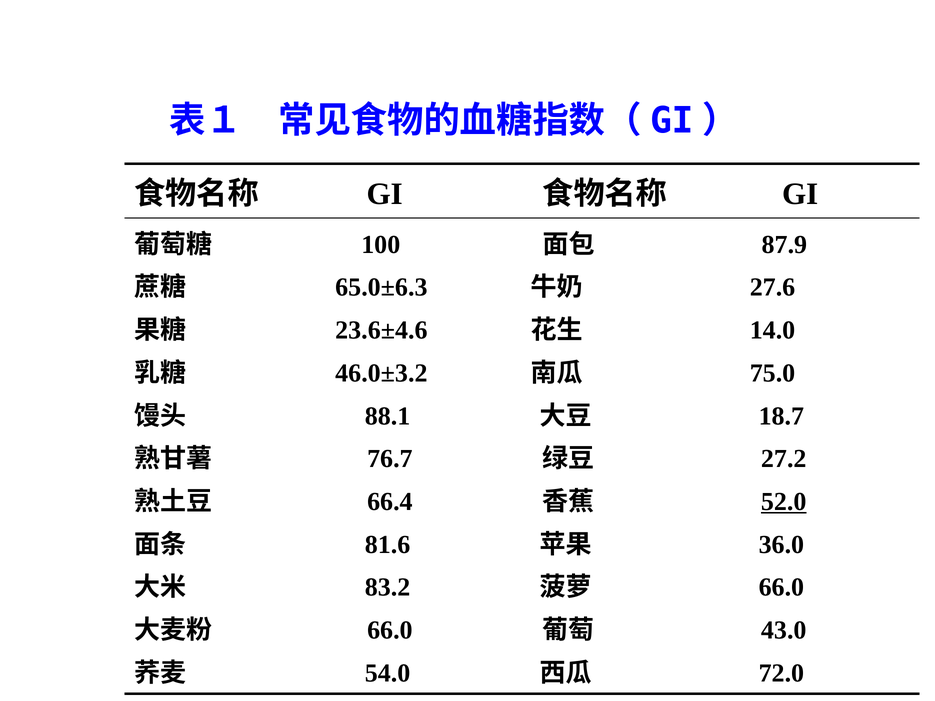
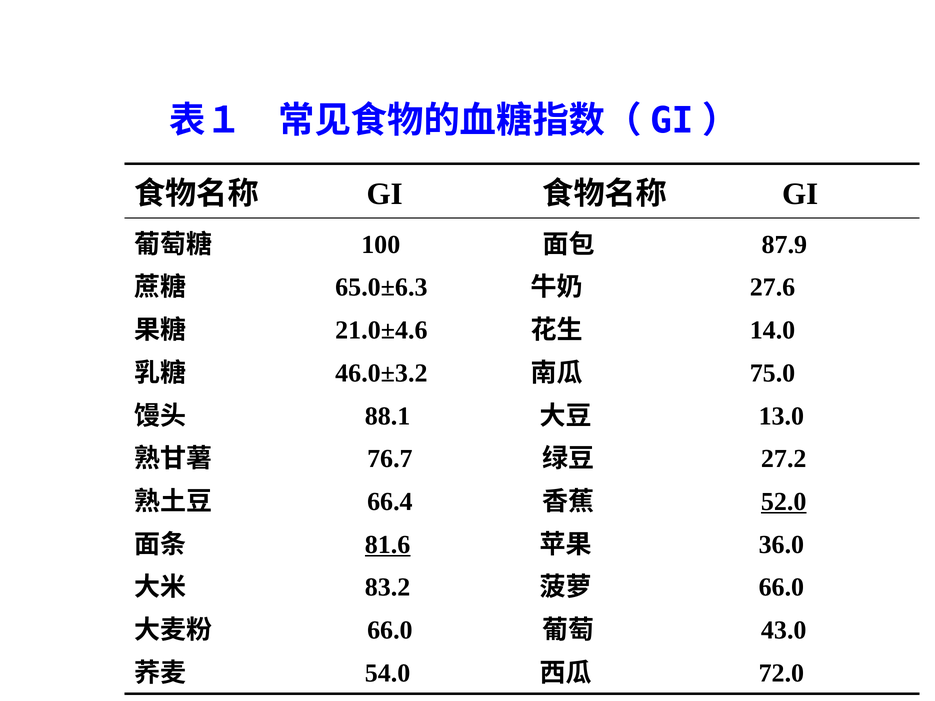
23.6±4.6: 23.6±4.6 -> 21.0±4.6
18.7: 18.7 -> 13.0
81.6 underline: none -> present
